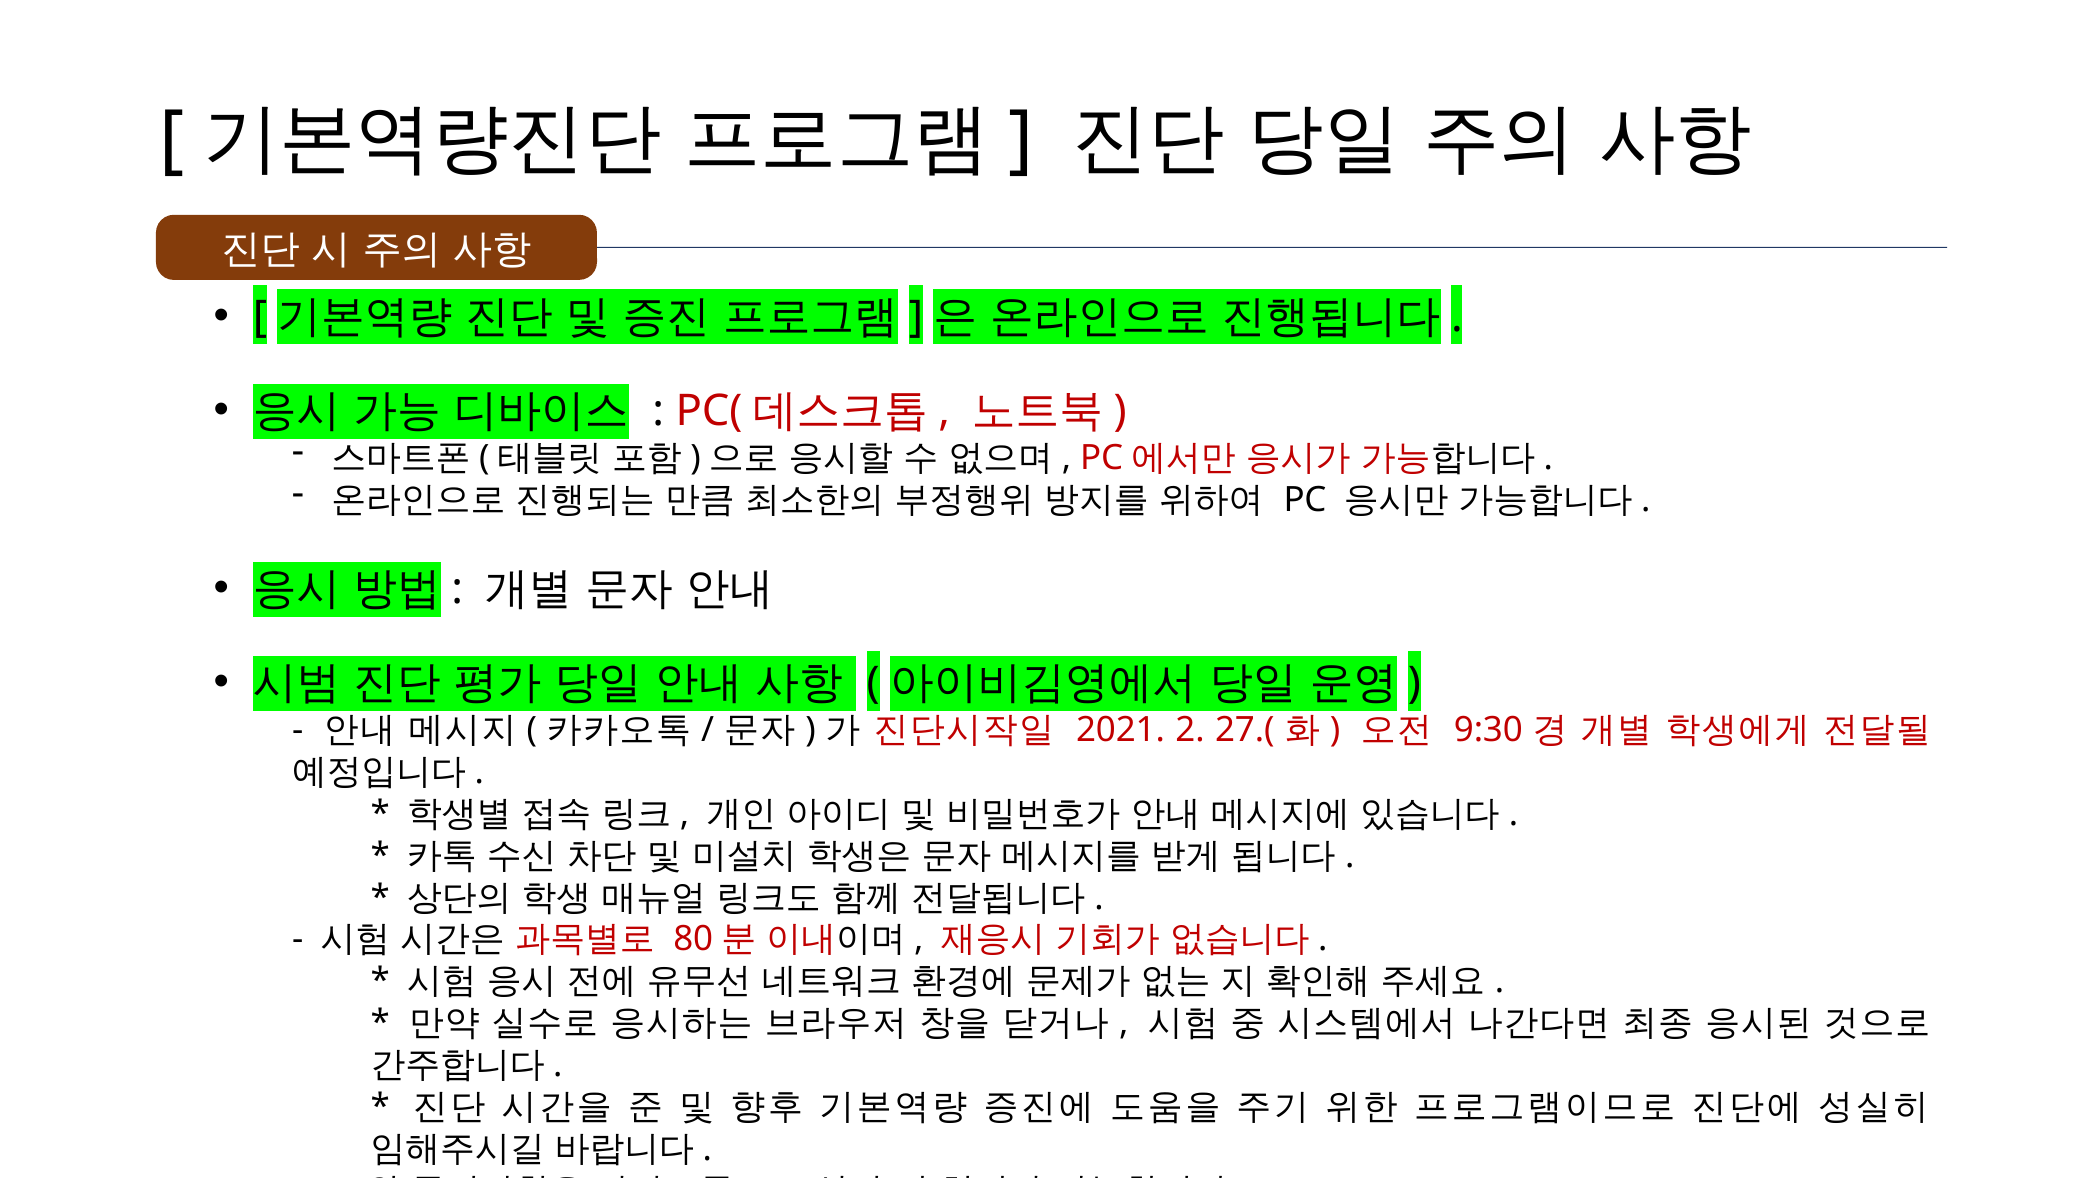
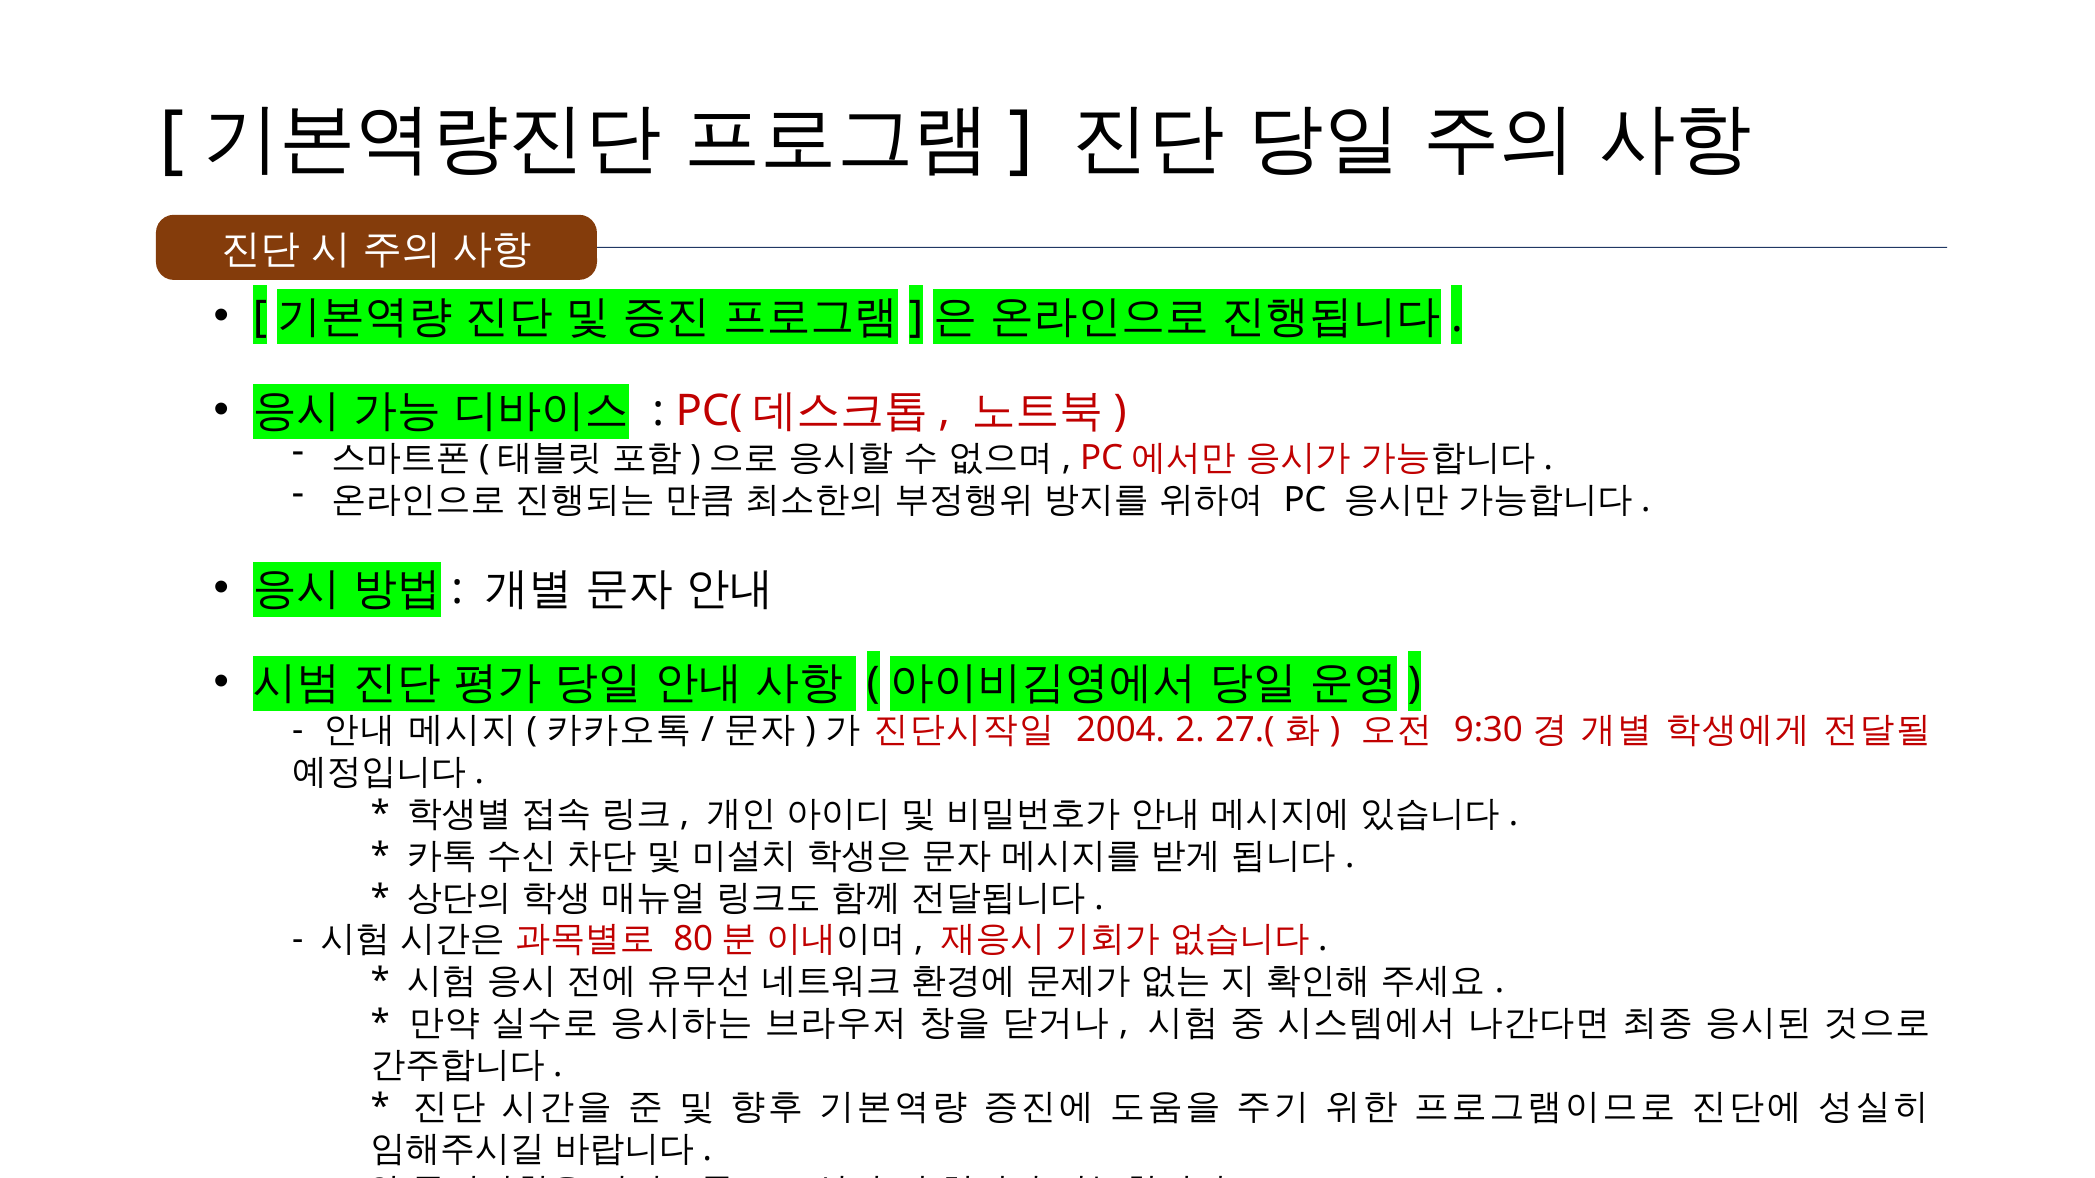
2021: 2021 -> 2004
